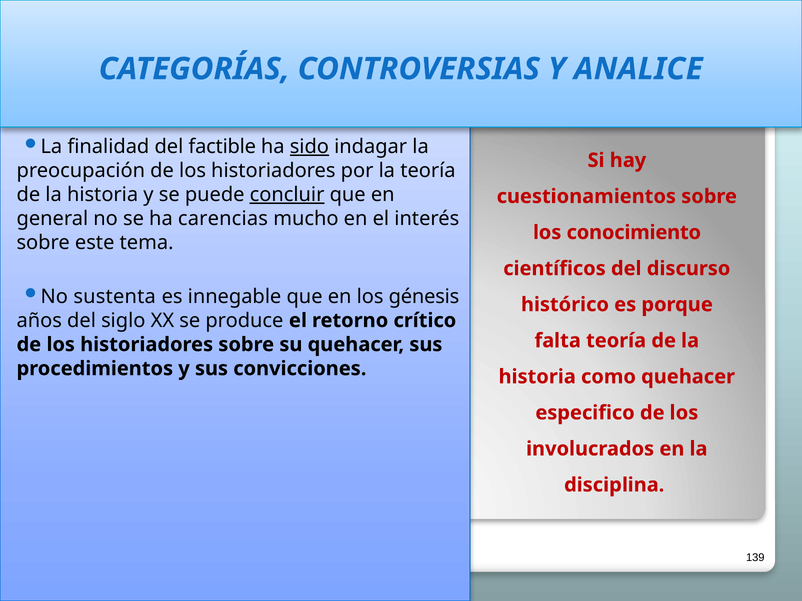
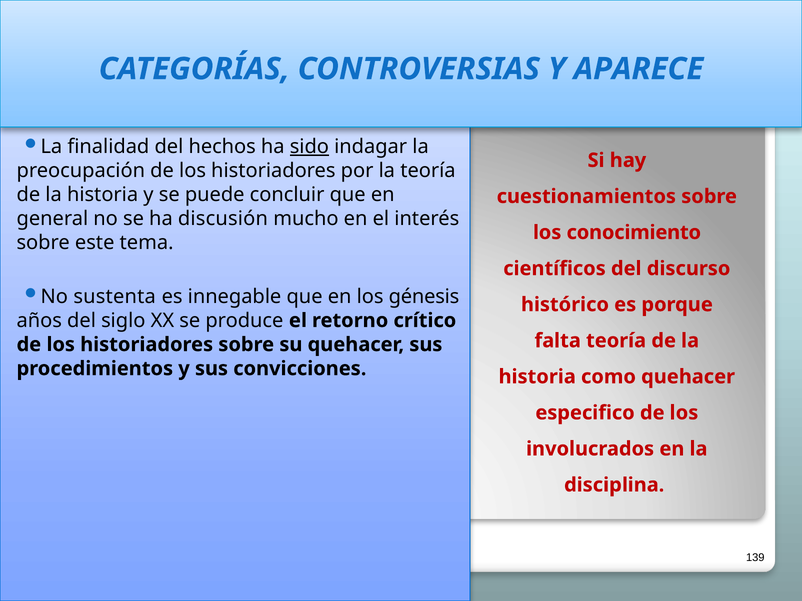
ANALICE: ANALICE -> APARECE
factible: factible -> hechos
concluir underline: present -> none
carencias: carencias -> discusión
